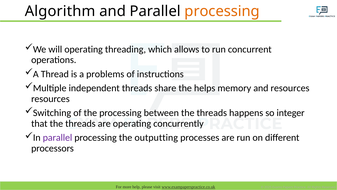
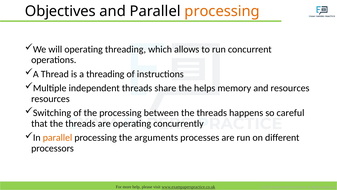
Algorithm: Algorithm -> Objectives
a problems: problems -> threading
integer: integer -> careful
parallel at (57, 137) colour: purple -> orange
outputting: outputting -> arguments
